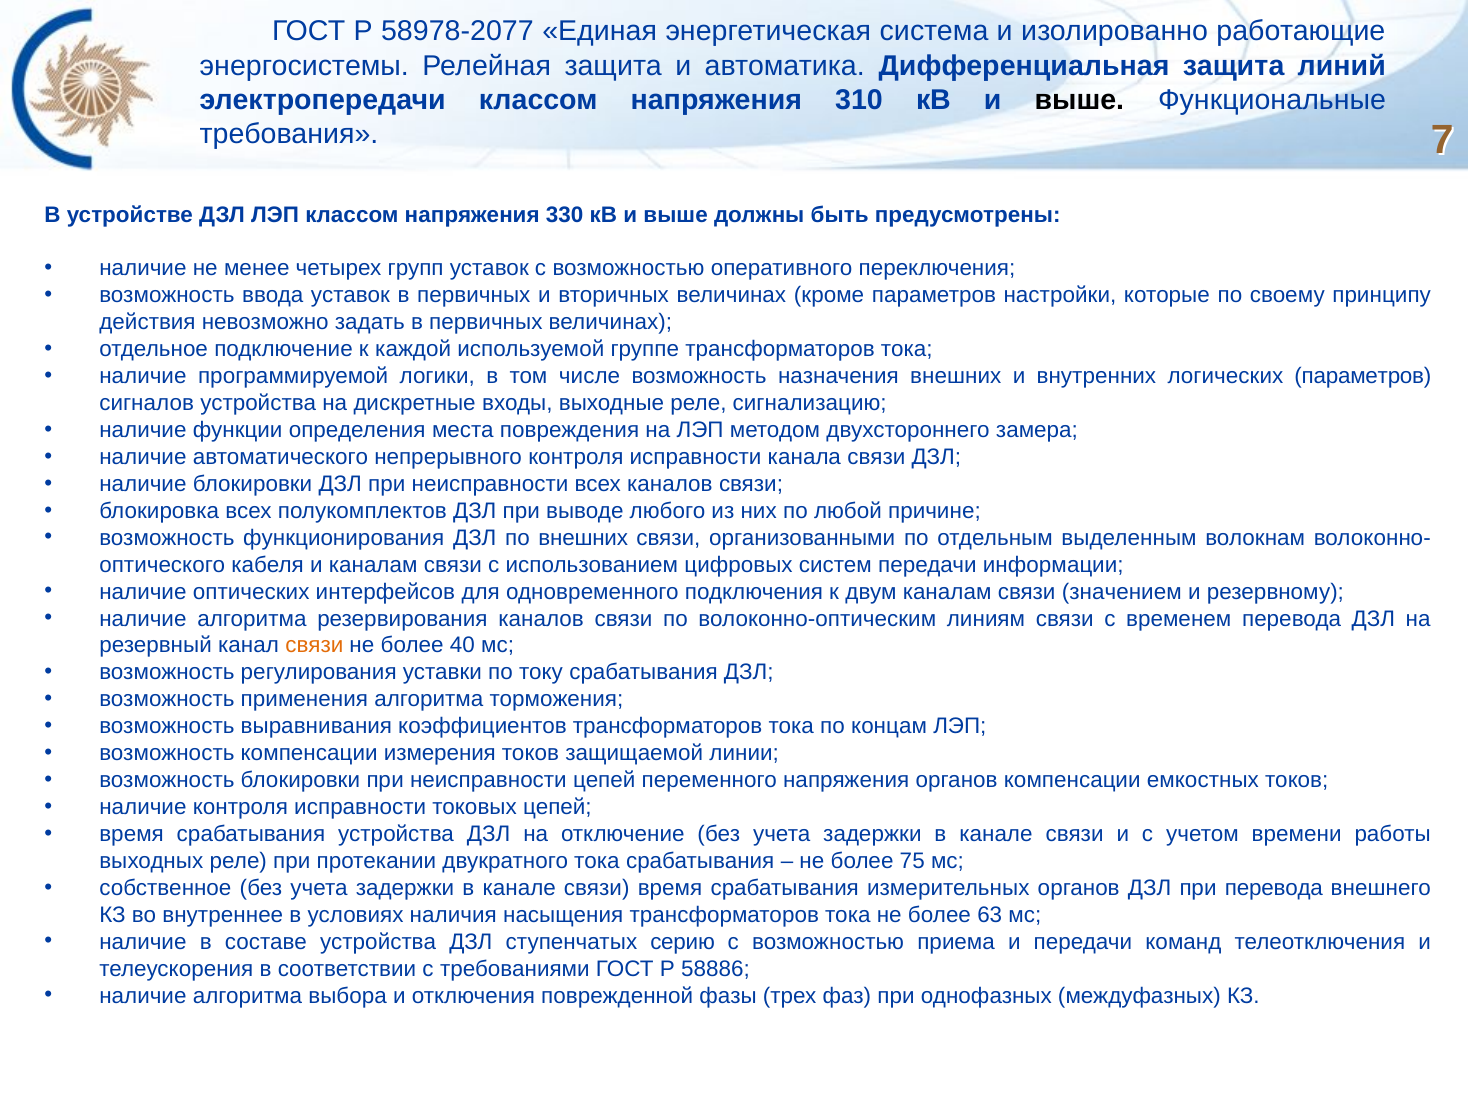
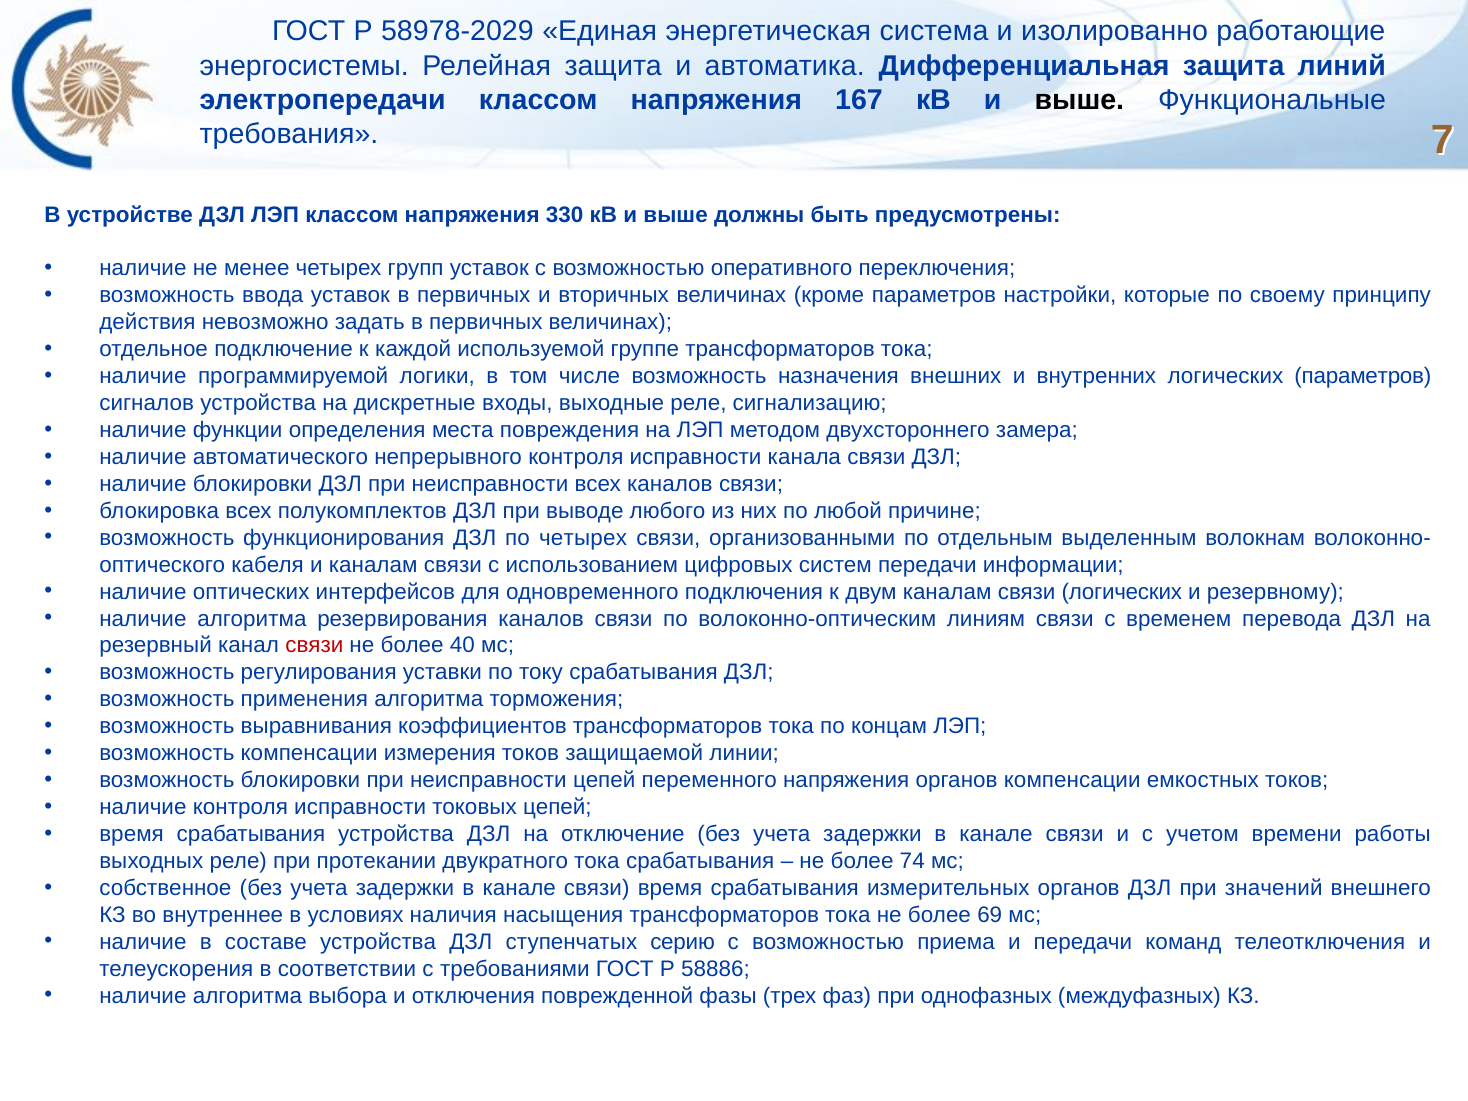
58978-2077: 58978-2077 -> 58978-2029
310: 310 -> 167
по внешних: внешних -> четырех
связи значением: значением -> логических
связи at (314, 646) colour: orange -> red
75: 75 -> 74
при перевода: перевода -> значений
63: 63 -> 69
